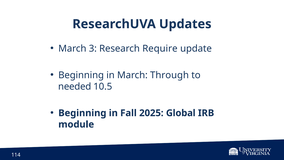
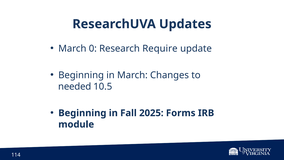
3: 3 -> 0
Through: Through -> Changes
Global: Global -> Forms
